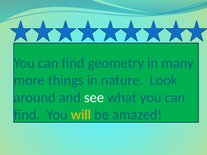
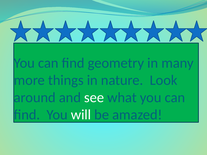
will colour: yellow -> white
